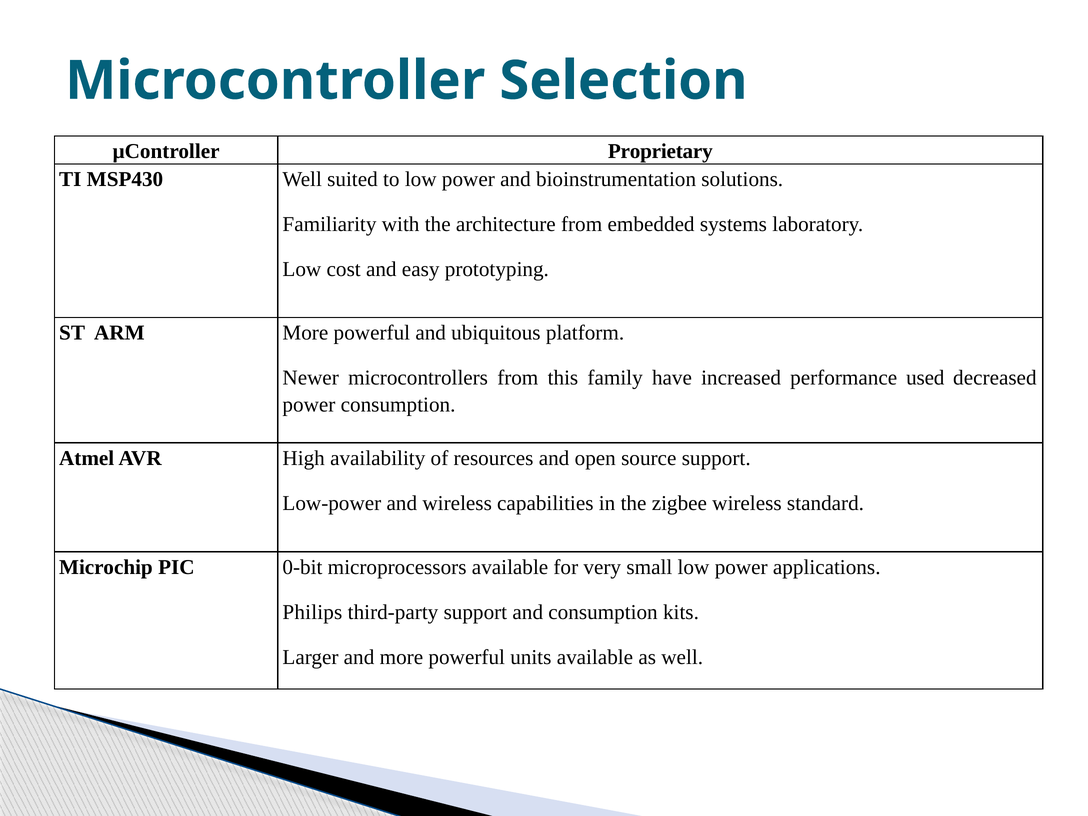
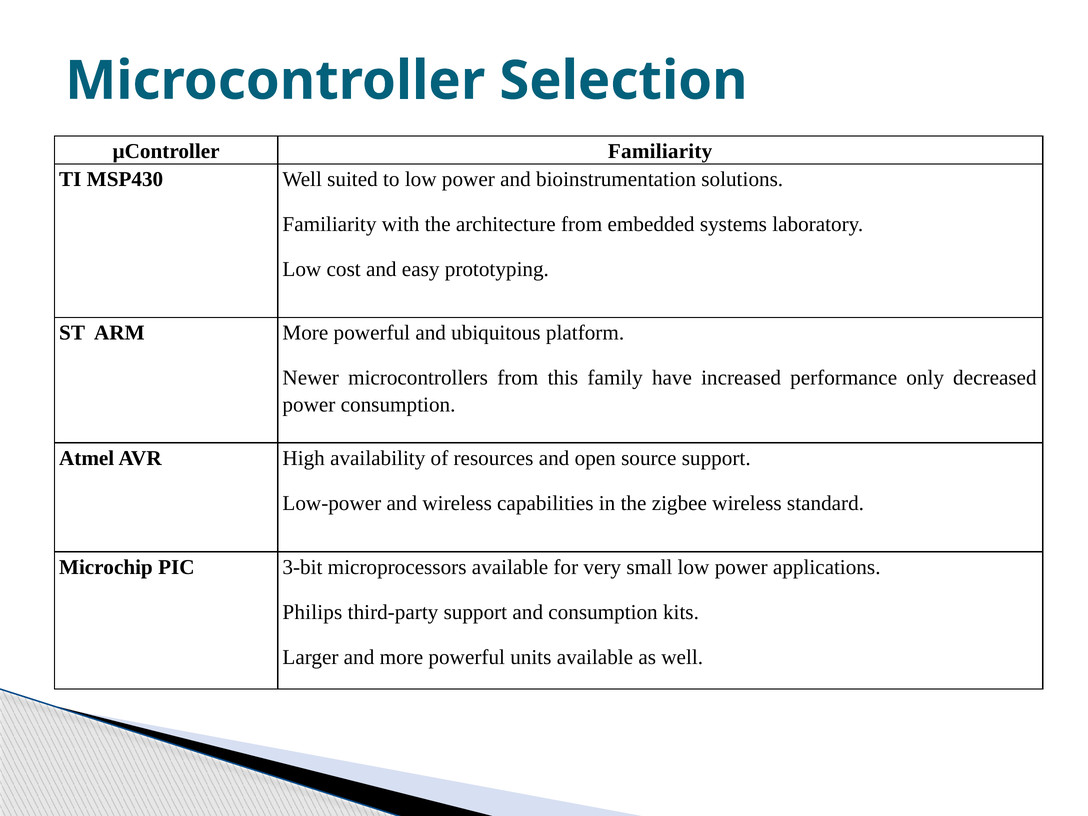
µController Proprietary: Proprietary -> Familiarity
used: used -> only
0-bit: 0-bit -> 3-bit
